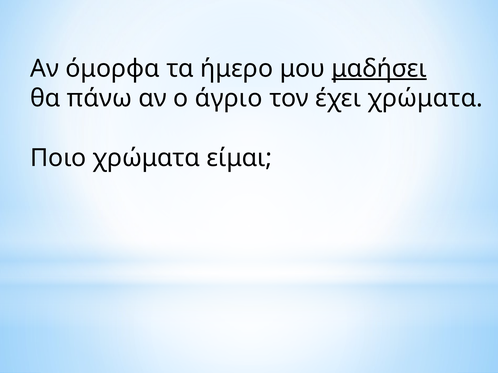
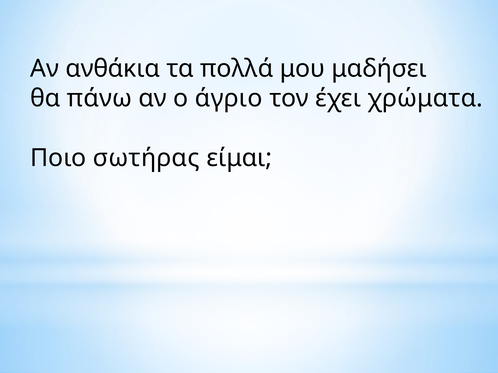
όμορφα: όμορφα -> ανθάκια
ήμερο: ήμερο -> πολλά
μαδήσει underline: present -> none
Ποιο χρώματα: χρώματα -> σωτήρας
